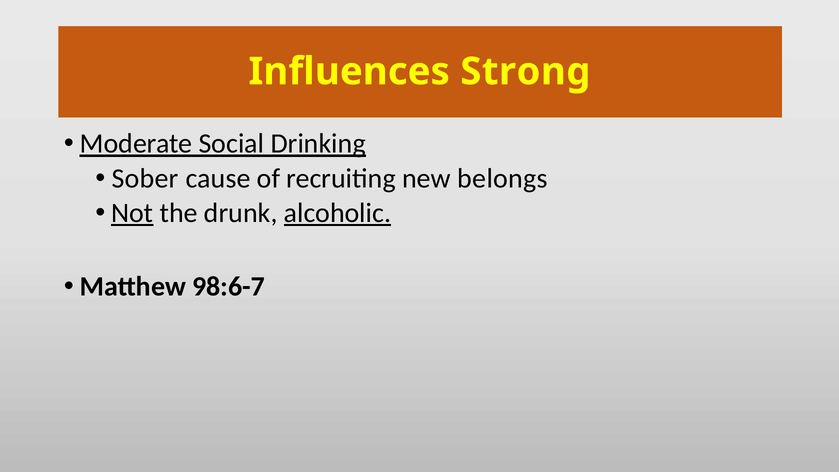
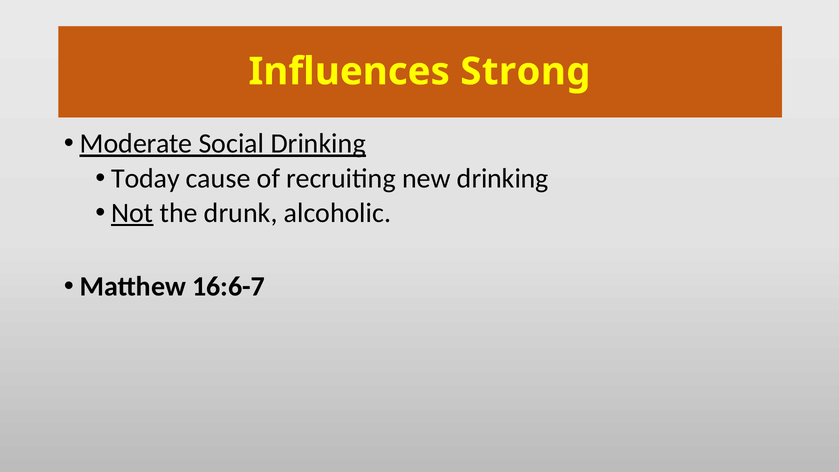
Sober: Sober -> Today
new belongs: belongs -> drinking
alcoholic underline: present -> none
98:6-7: 98:6-7 -> 16:6-7
